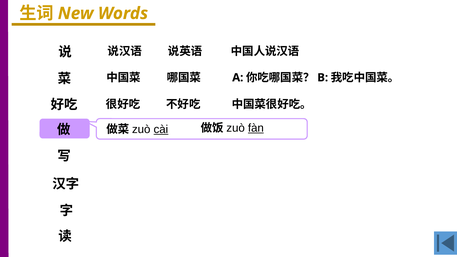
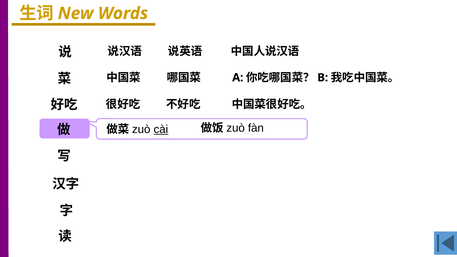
fàn underline: present -> none
